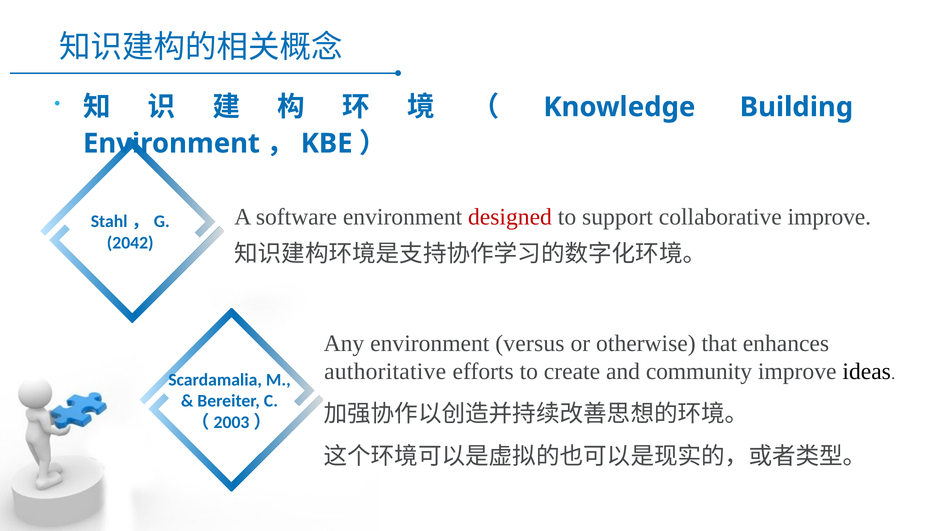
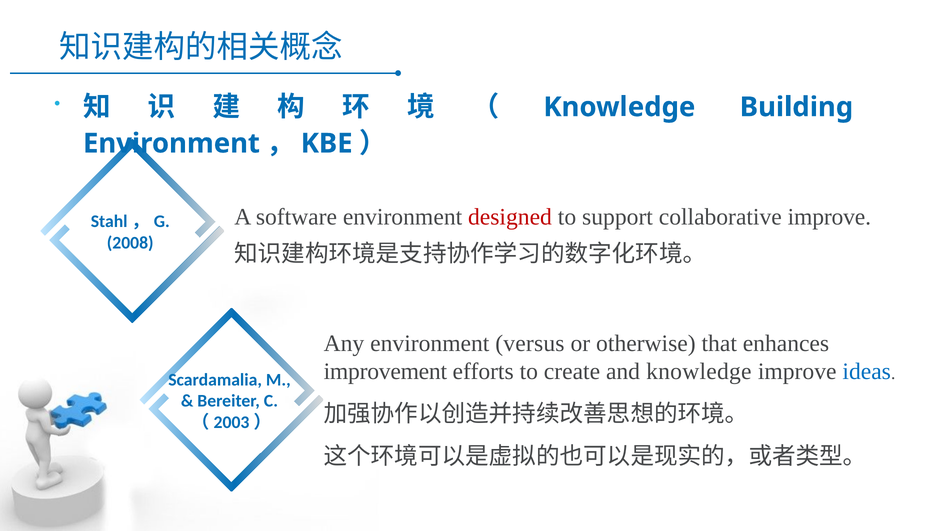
2042: 2042 -> 2008
authoritative: authoritative -> improvement
and community: community -> knowledge
ideas colour: black -> blue
